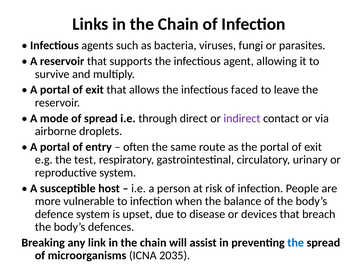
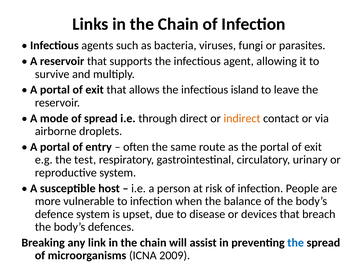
faced: faced -> island
indirect colour: purple -> orange
2035: 2035 -> 2009
